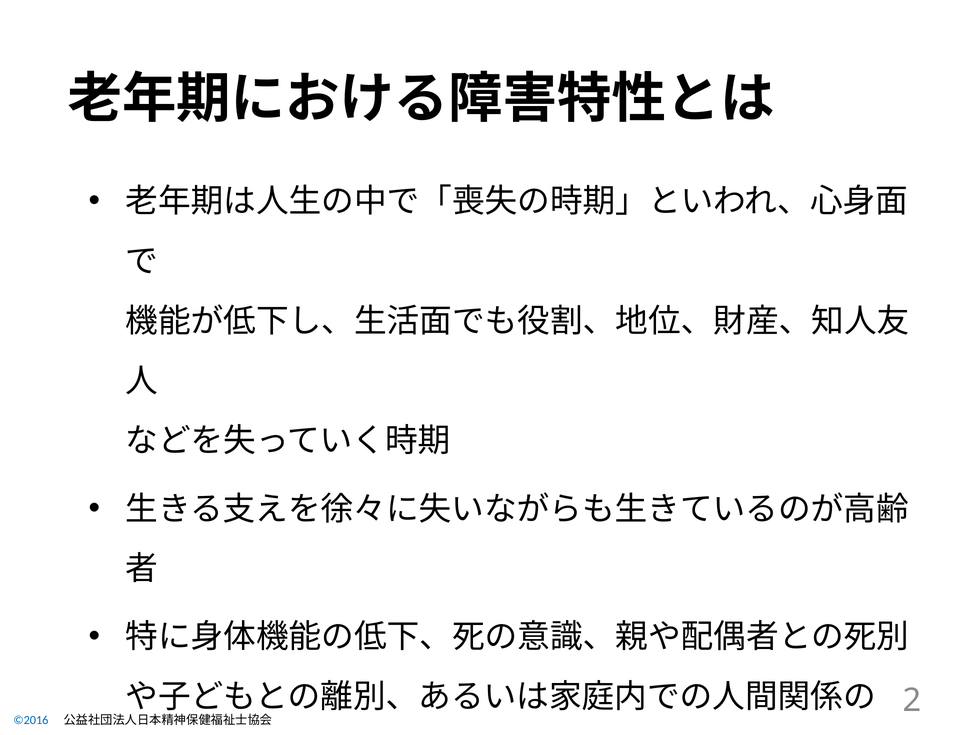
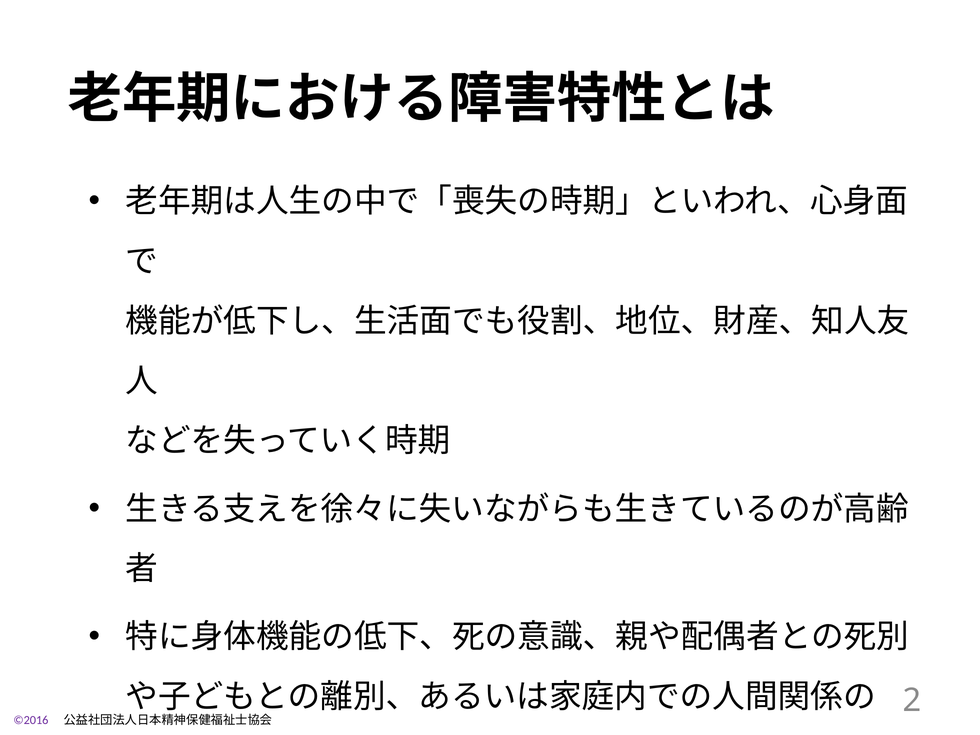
©2016 colour: blue -> purple
